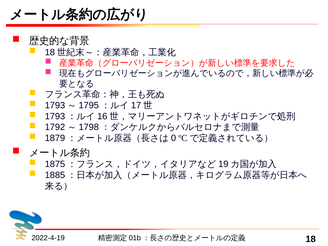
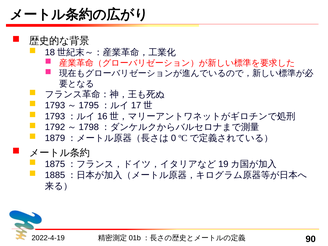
18: 18 -> 90
